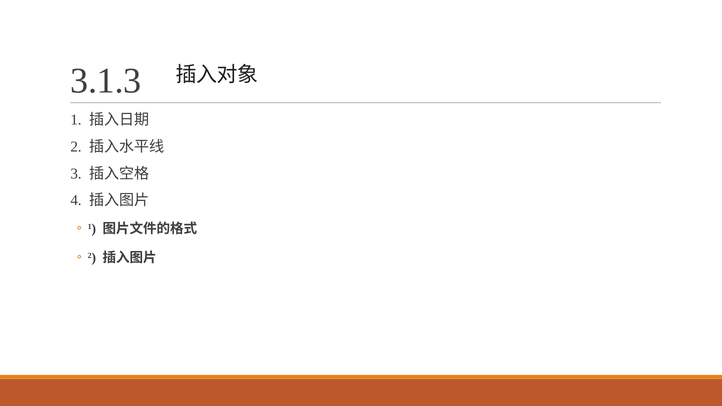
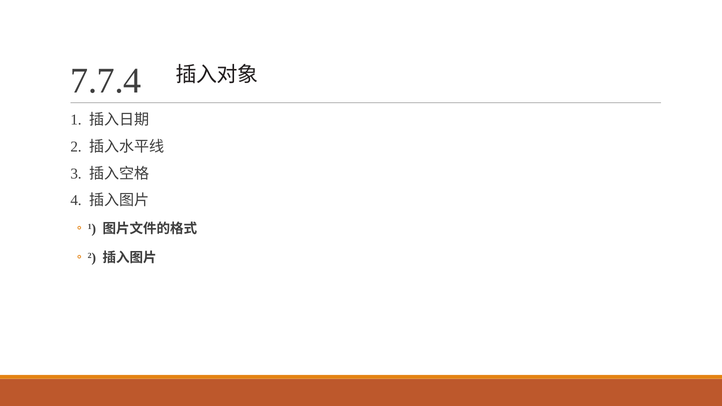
3.1.3: 3.1.3 -> 7.7.4
